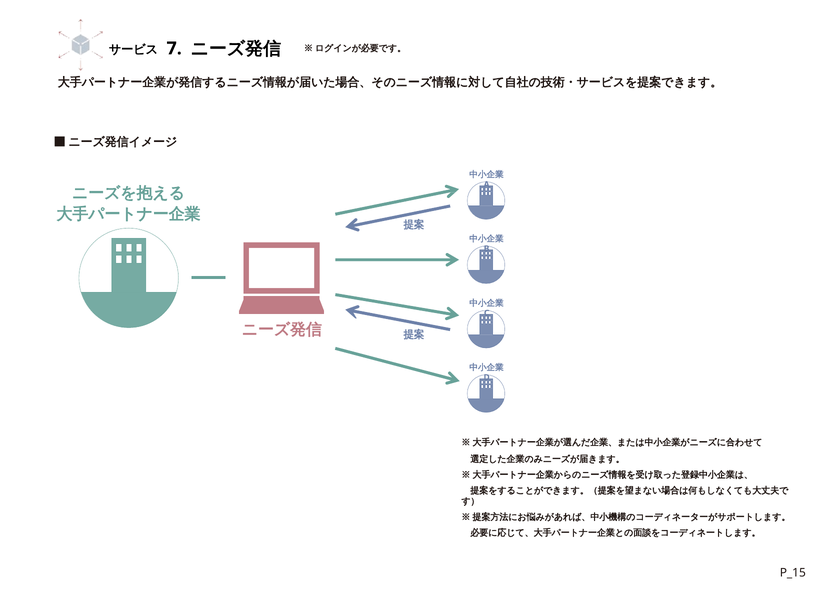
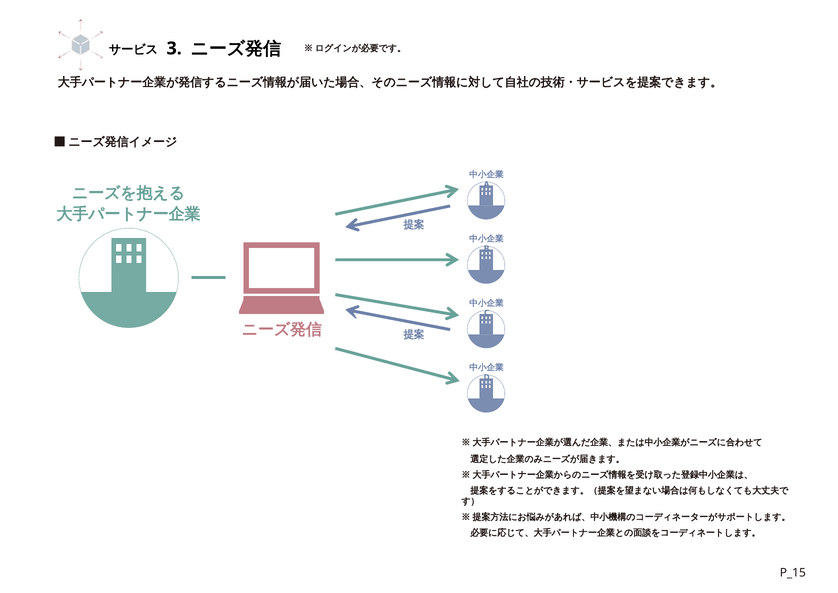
7: 7 -> 3
